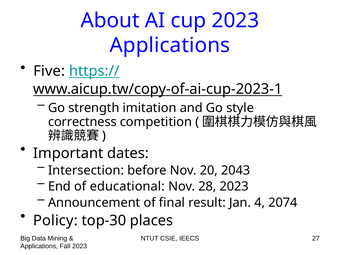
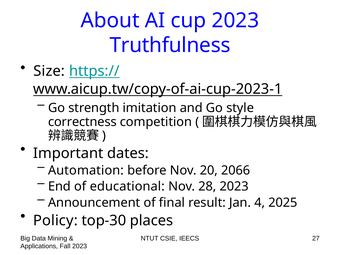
Applications at (170, 45): Applications -> Truthfulness
Five: Five -> Size
Intersection: Intersection -> Automation
2043: 2043 -> 2066
2074: 2074 -> 2025
